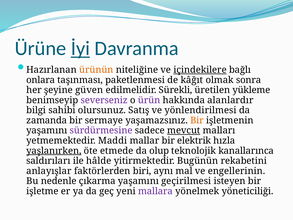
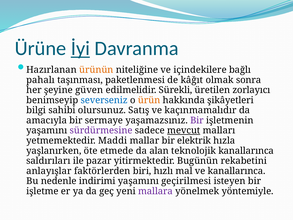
içindekilere underline: present -> none
onlara: onlara -> pahalı
yükleme: yükleme -> zorlayıcı
severseniz colour: purple -> blue
ürün colour: purple -> orange
alanlardır: alanlardır -> şikâyetleri
yönlendirilmesi: yönlendirilmesi -> kaçınmamalıdır
zamanda: zamanda -> amacıyla
Bir at (197, 120) colour: orange -> purple
yaşlanırken underline: present -> none
olup: olup -> alan
hâlde: hâlde -> pazar
aynı: aynı -> hızlı
ve engellerinin: engellerinin -> kanallarınca
çıkarma: çıkarma -> indirimi
yöneticiliği: yöneticiliği -> yöntemiyle
